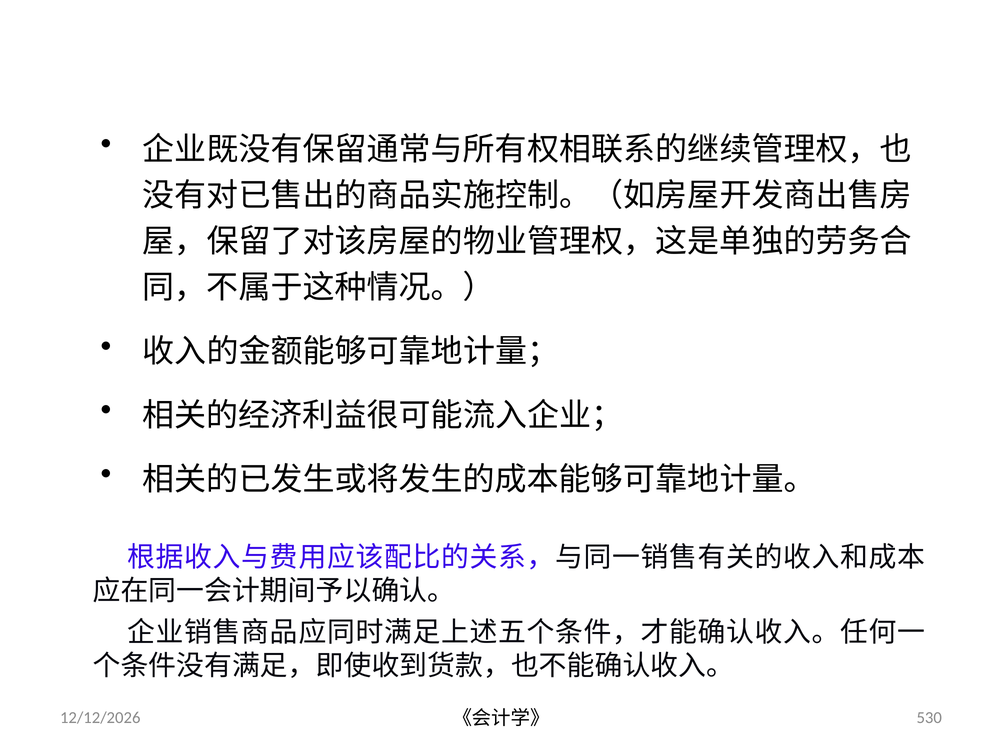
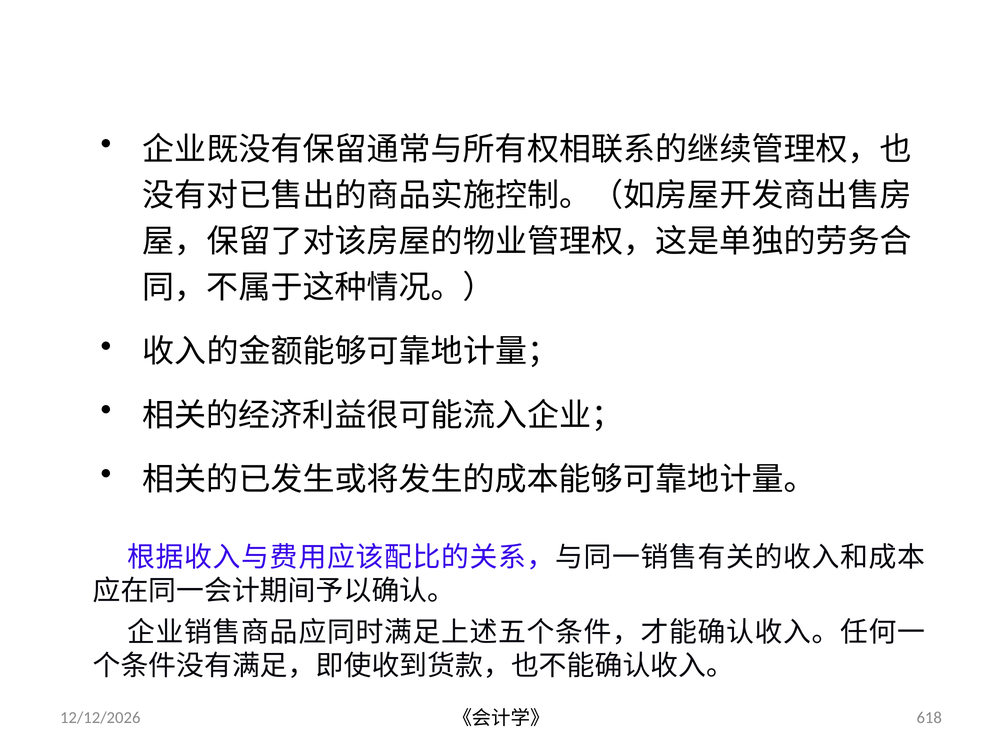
530: 530 -> 618
